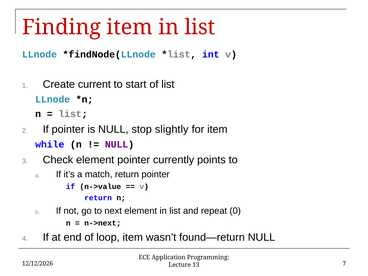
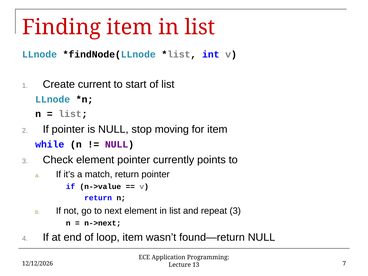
slightly: slightly -> moving
repeat 0: 0 -> 3
